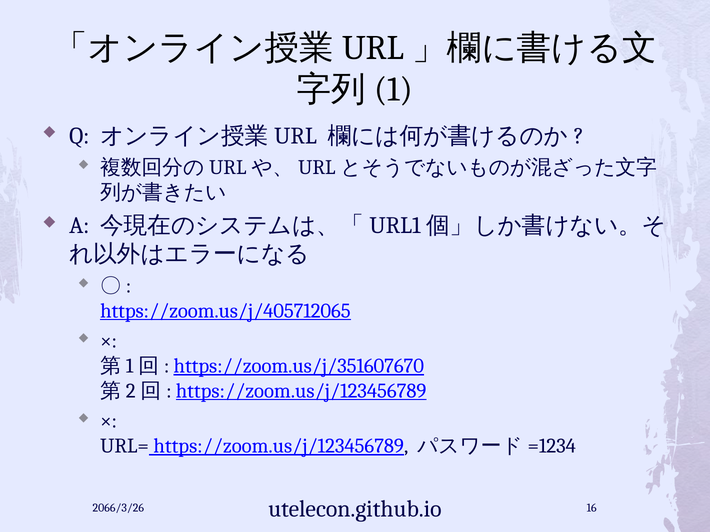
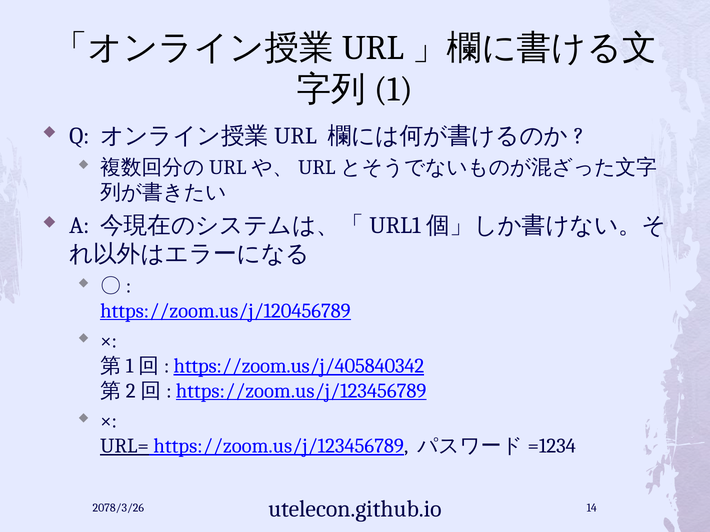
https://zoom.us/j/405712065: https://zoom.us/j/405712065 -> https://zoom.us/j/120456789
https://zoom.us/j/351607670: https://zoom.us/j/351607670 -> https://zoom.us/j/405840342
URL= underline: none -> present
2066/3/26: 2066/3/26 -> 2078/3/26
16: 16 -> 14
